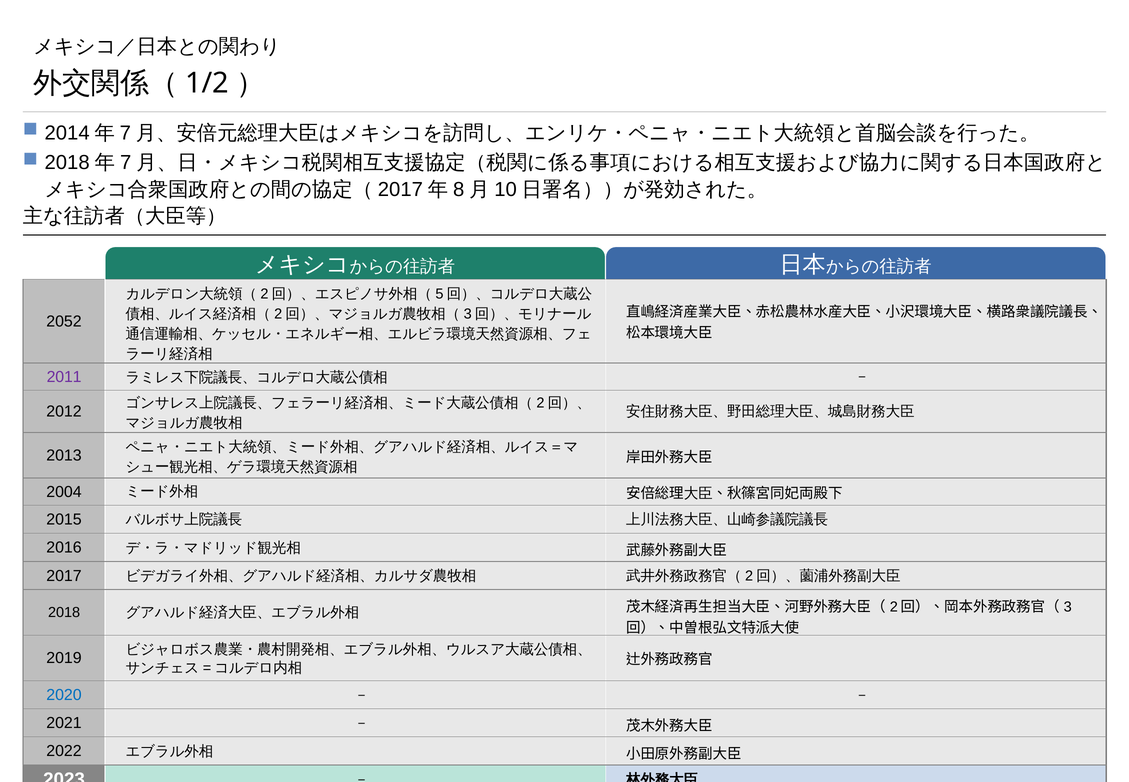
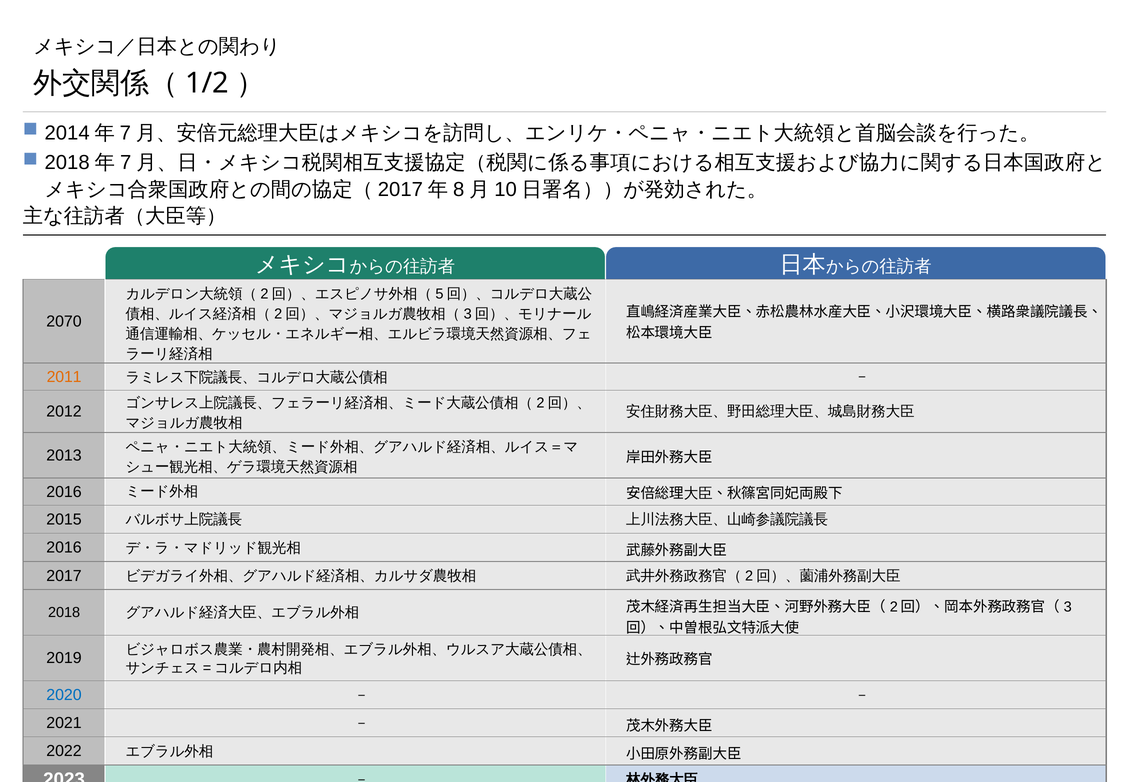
2052: 2052 -> 2070
2011 colour: purple -> orange
2004 at (64, 492): 2004 -> 2016
